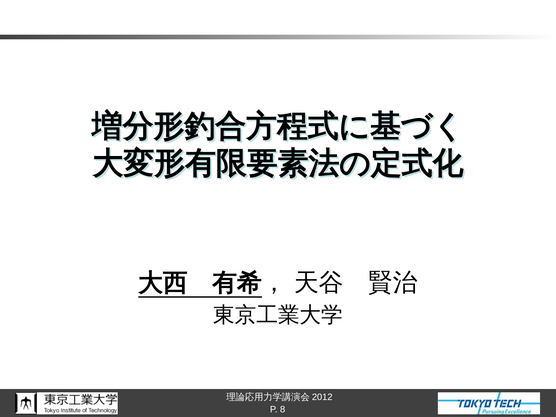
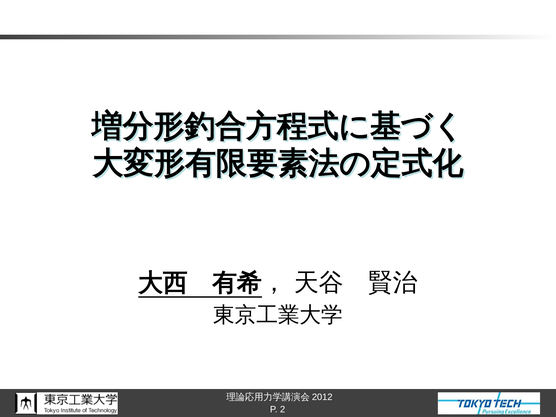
8: 8 -> 2
